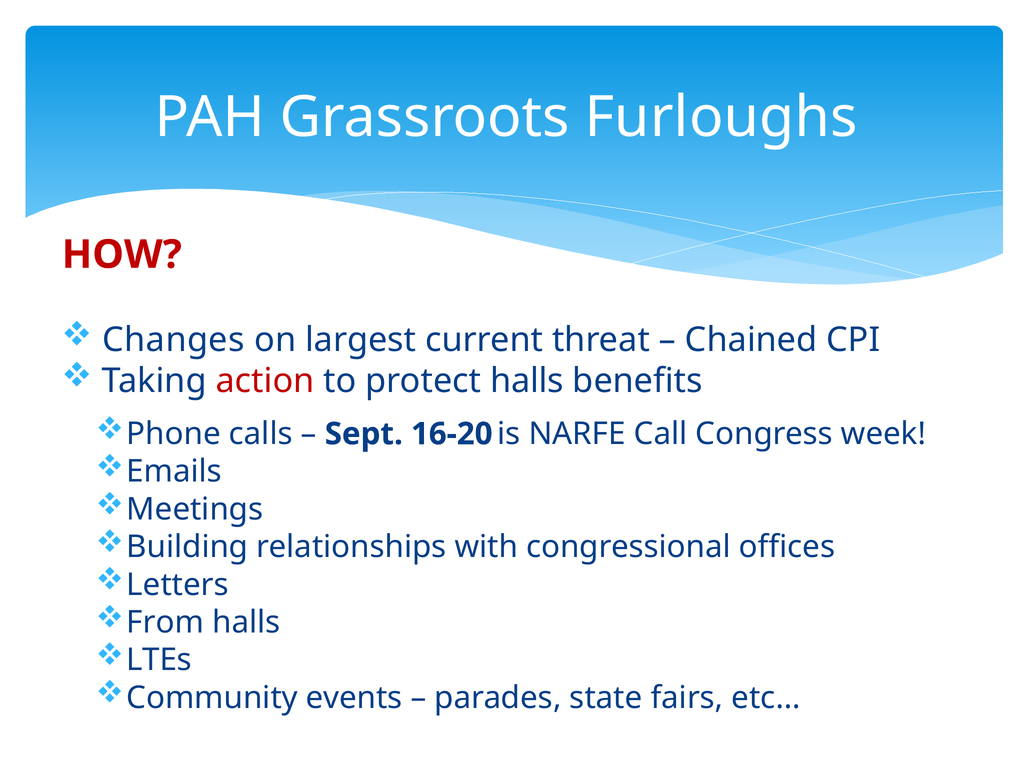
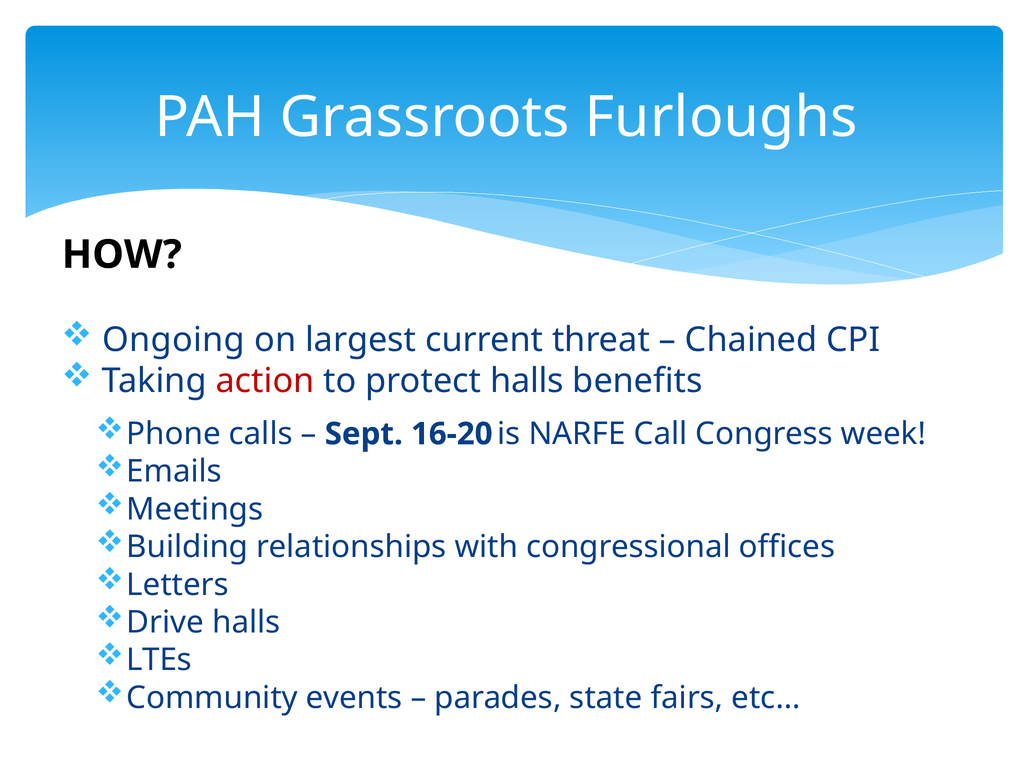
HOW colour: red -> black
Changes: Changes -> Ongoing
From: From -> Drive
